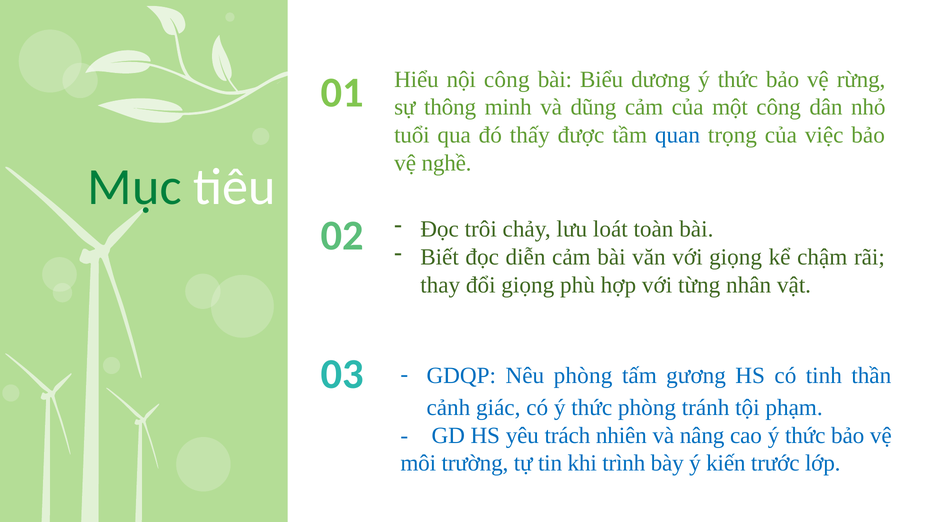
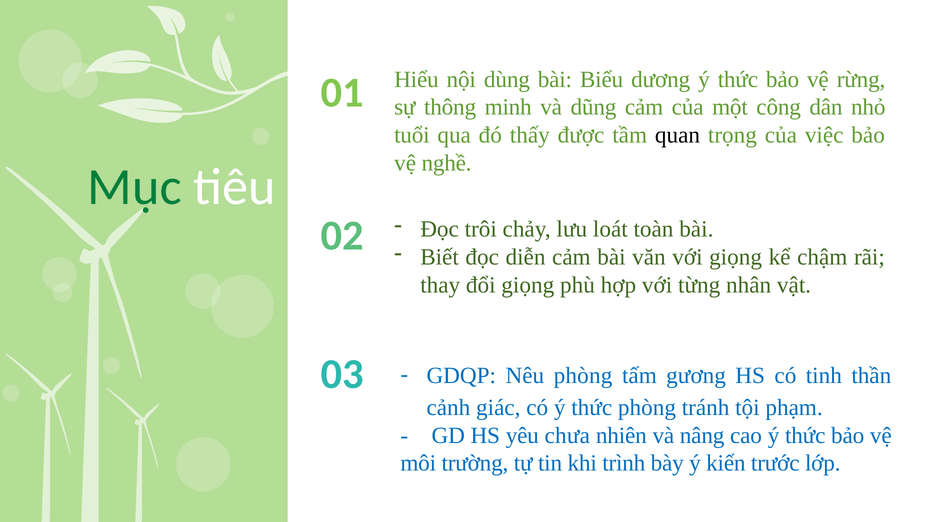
nội công: công -> dùng
quan colour: blue -> black
trách: trách -> chưa
